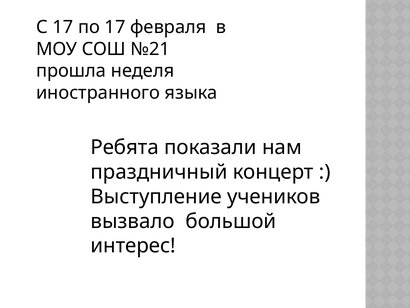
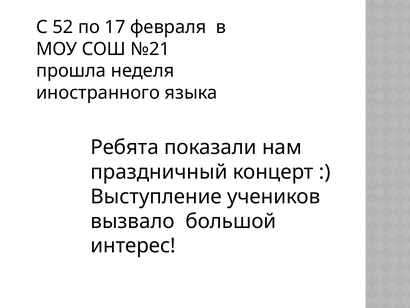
С 17: 17 -> 52
